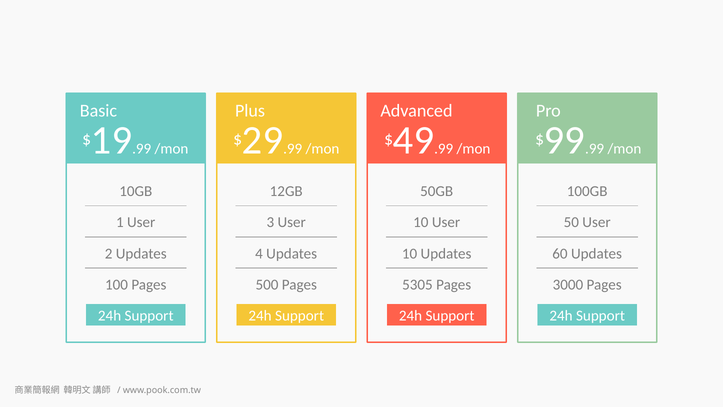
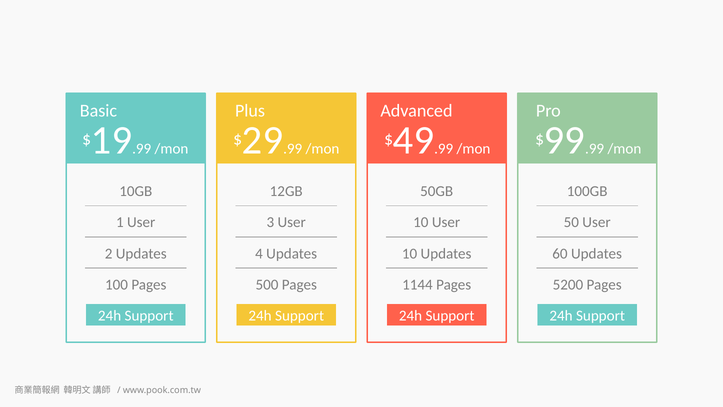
5305: 5305 -> 1144
3000: 3000 -> 5200
